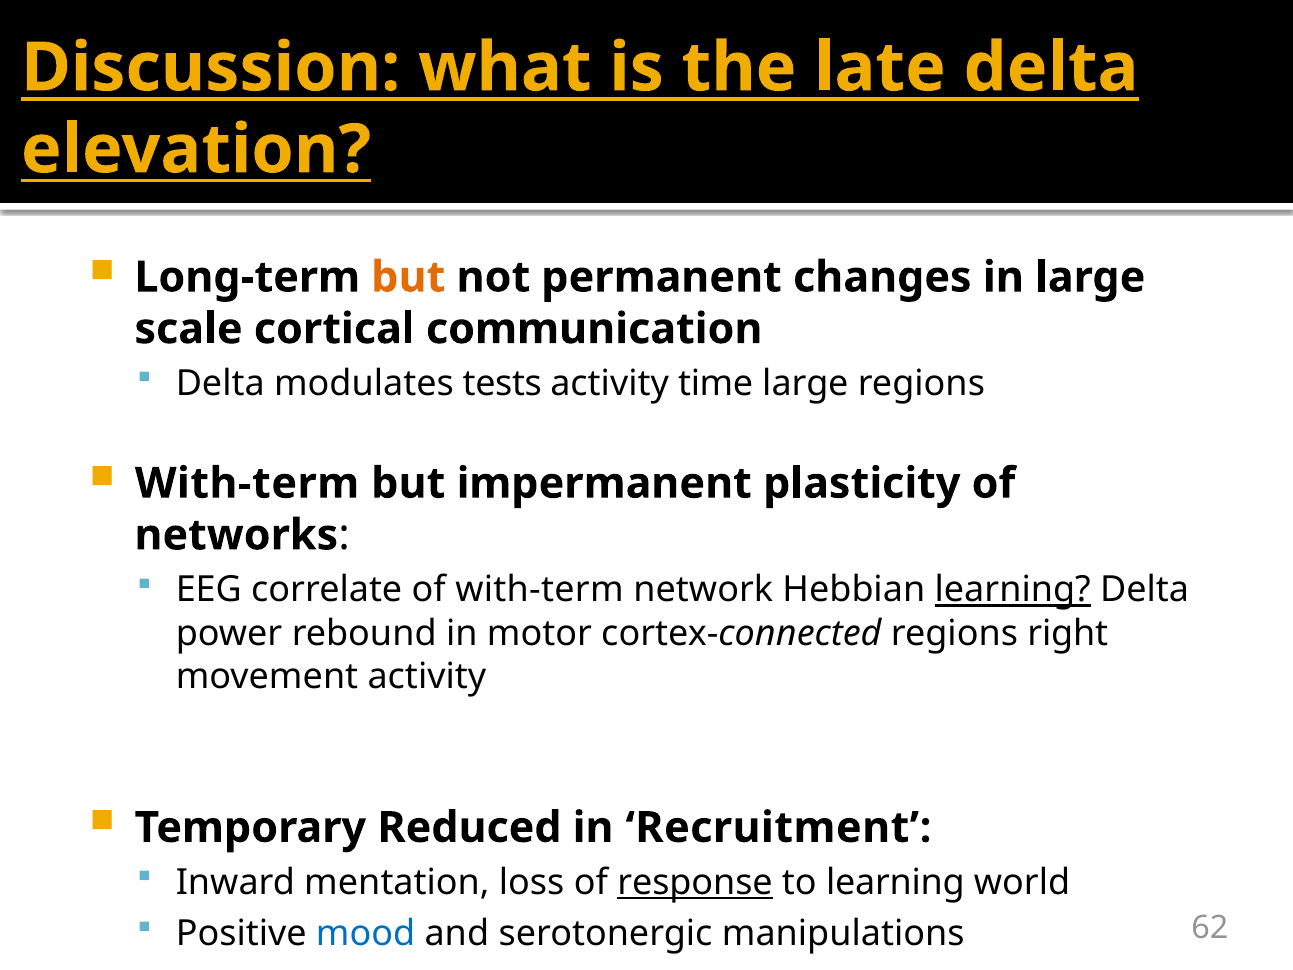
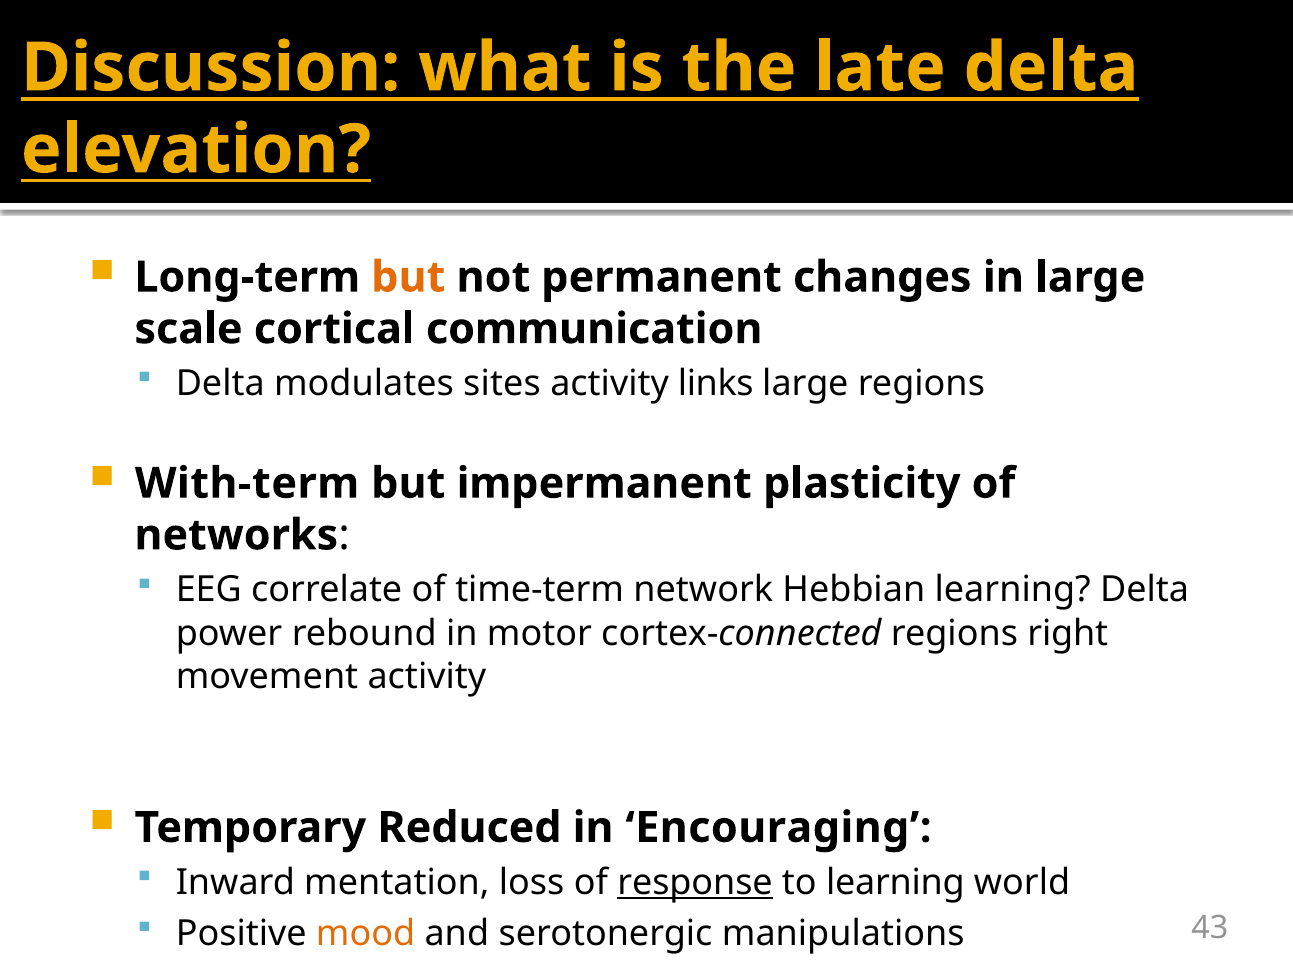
tests: tests -> sites
time: time -> links
of with-term: with-term -> time-term
learning at (1013, 590) underline: present -> none
Recruitment: Recruitment -> Encouraging
mood colour: blue -> orange
62: 62 -> 43
